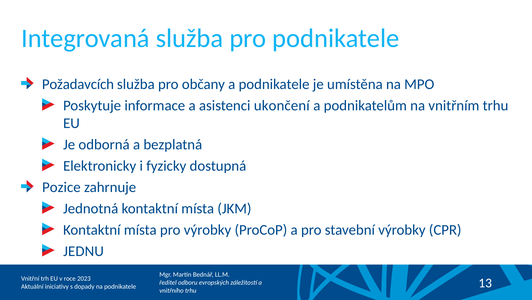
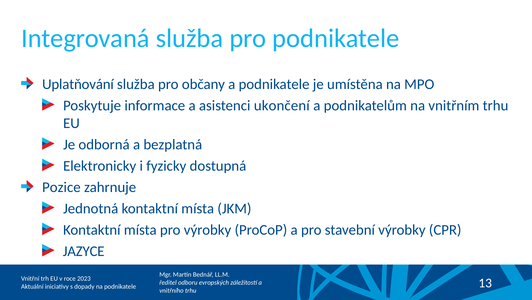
Požadavcích: Požadavcích -> Uplatňování
JEDNU: JEDNU -> JAZYCE
